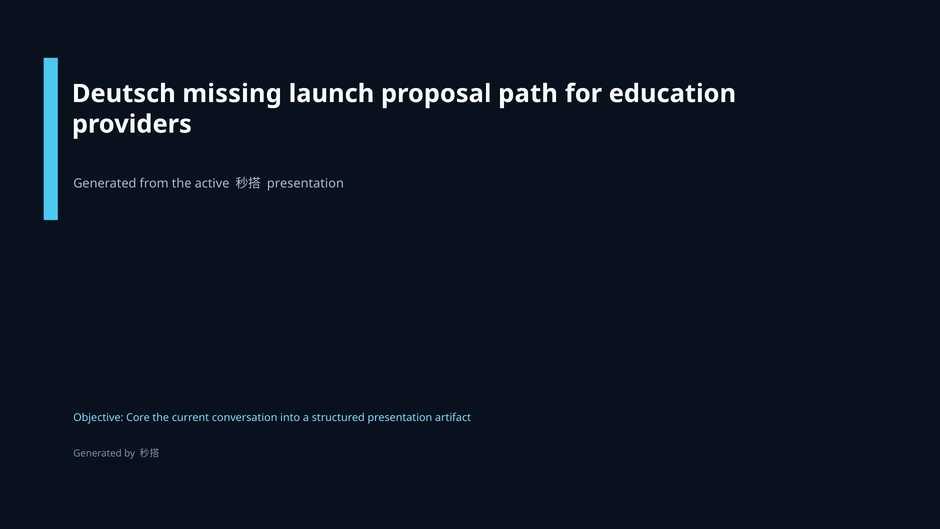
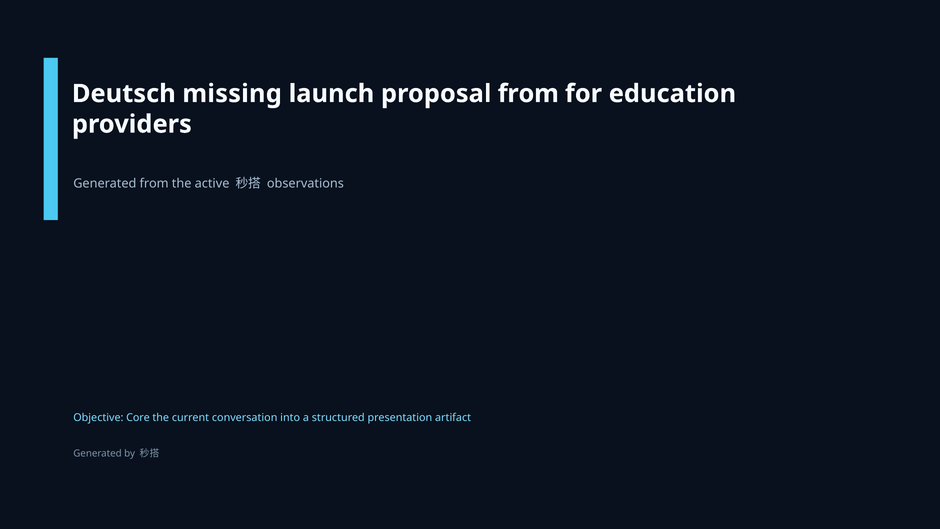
proposal path: path -> from
presentation at (305, 183): presentation -> observations
